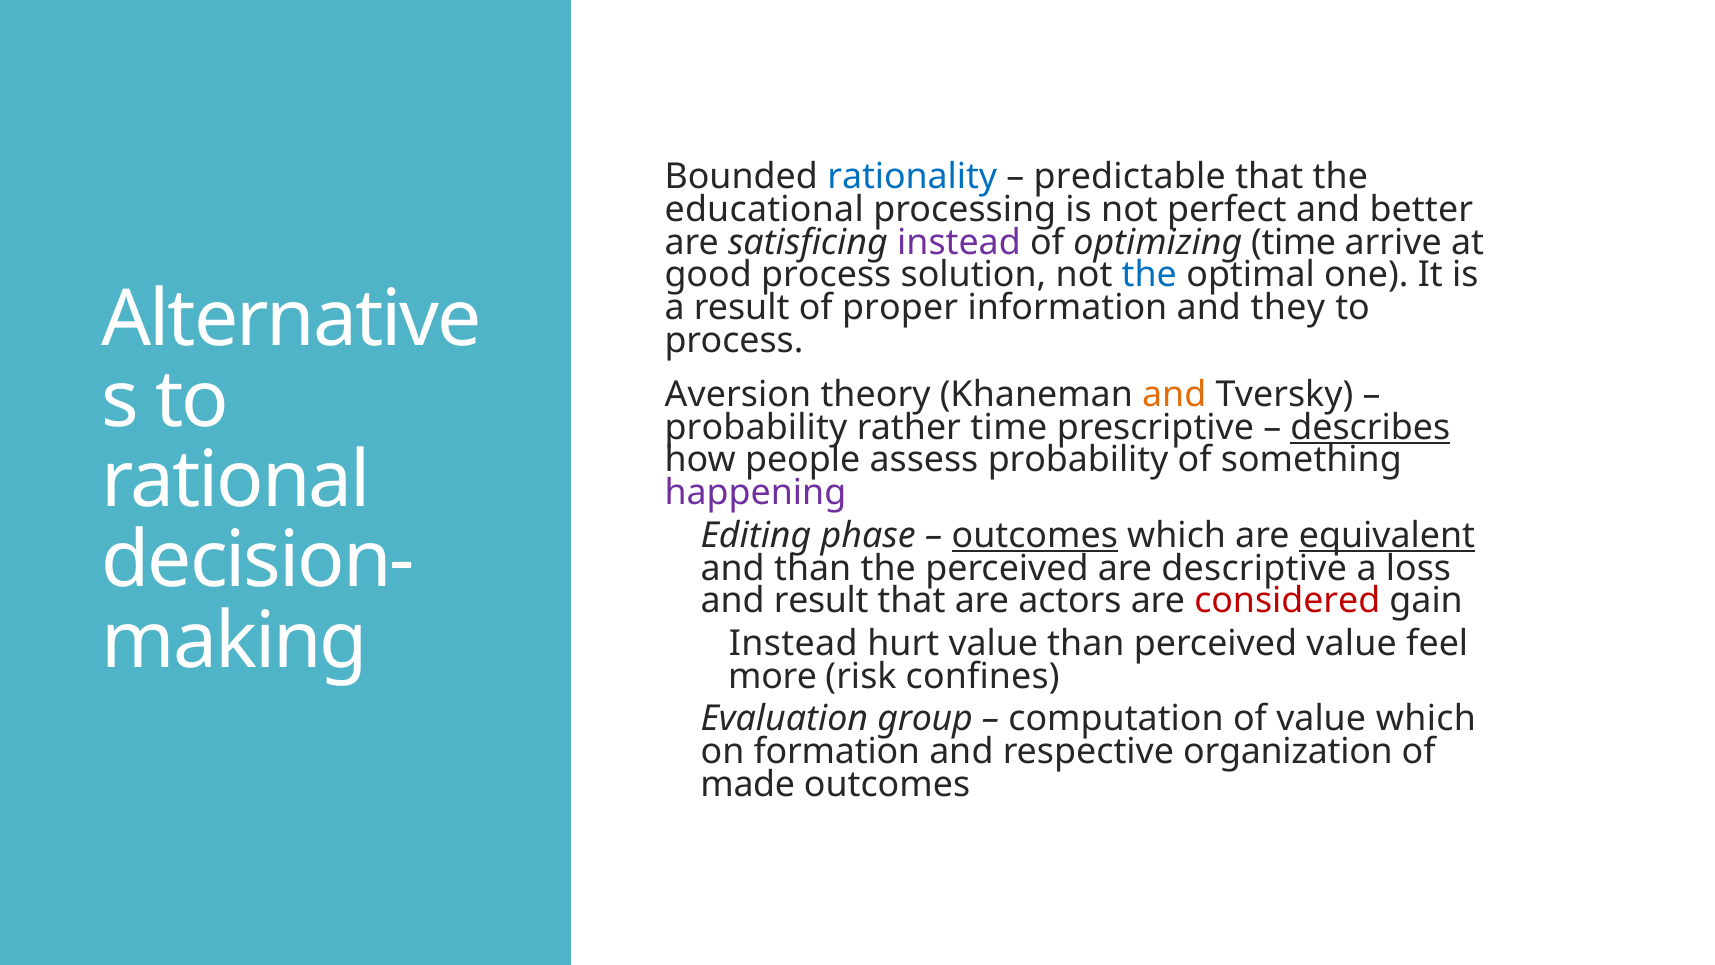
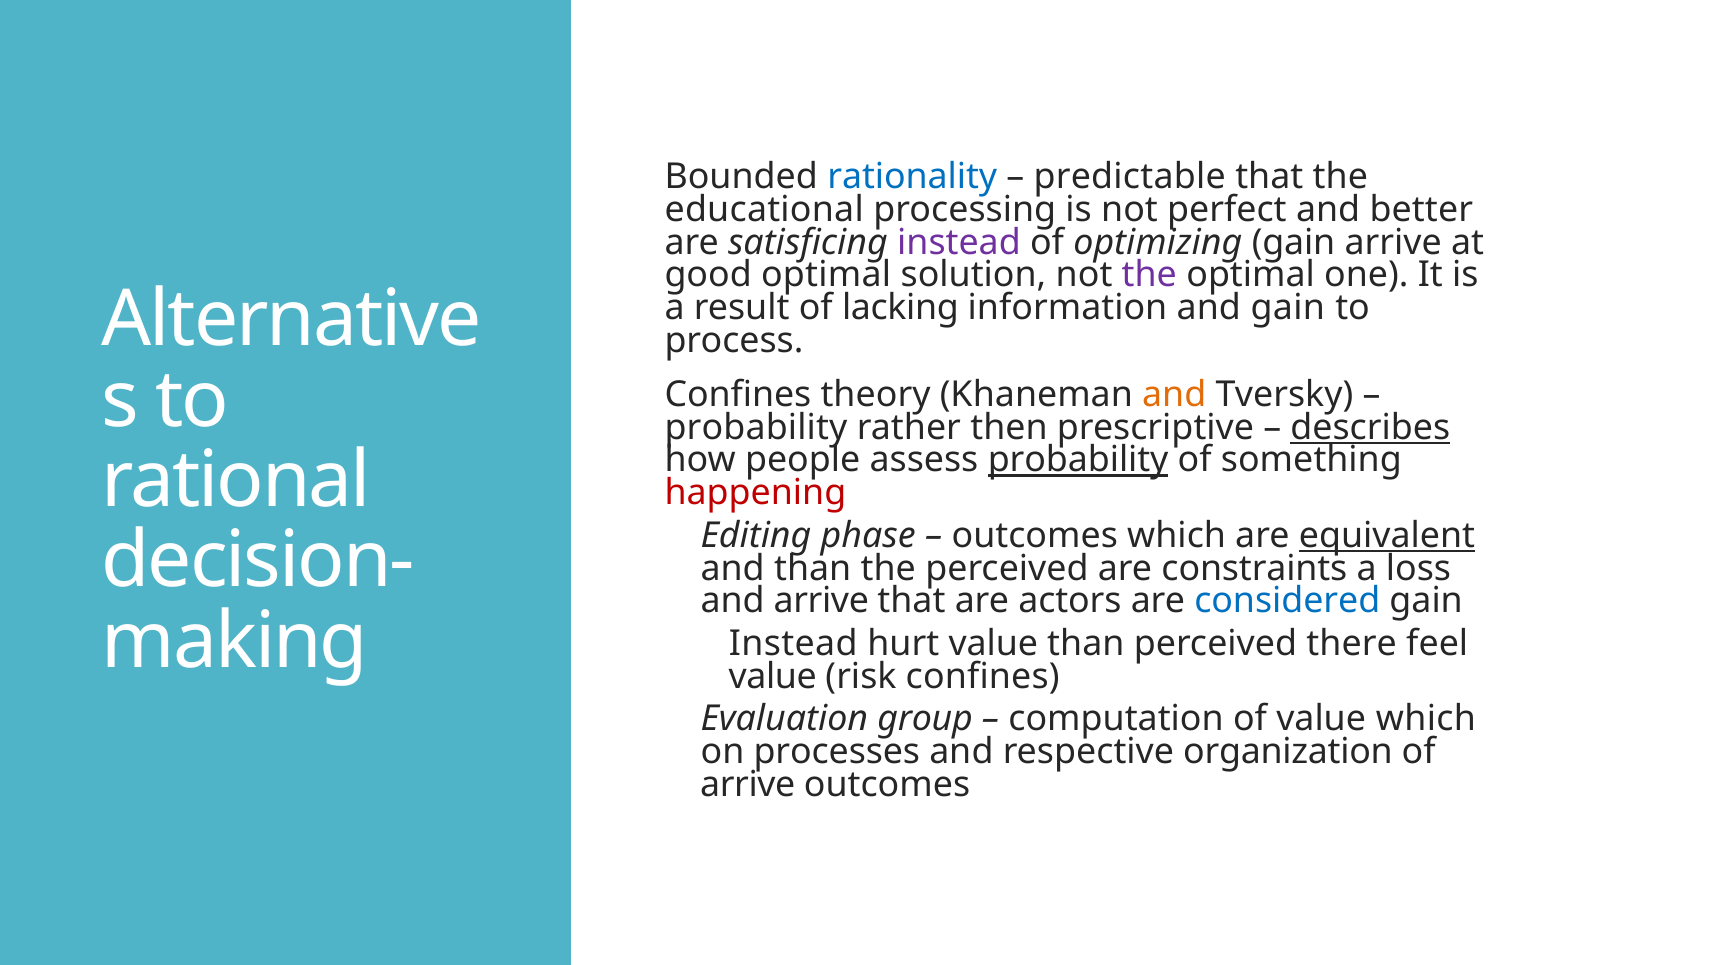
optimizing time: time -> gain
good process: process -> optimal
the at (1149, 275) colour: blue -> purple
proper: proper -> lacking
and they: they -> gain
Aversion at (738, 394): Aversion -> Confines
rather time: time -> then
probability at (1078, 460) underline: none -> present
happening colour: purple -> red
outcomes at (1035, 535) underline: present -> none
descriptive: descriptive -> constraints
and result: result -> arrive
considered colour: red -> blue
perceived value: value -> there
more at (773, 676): more -> value
formation: formation -> processes
made at (748, 784): made -> arrive
